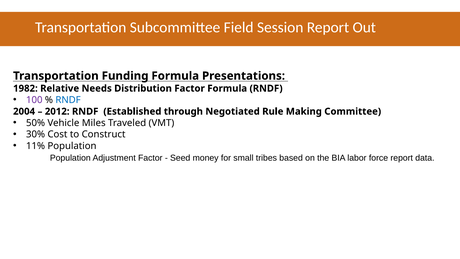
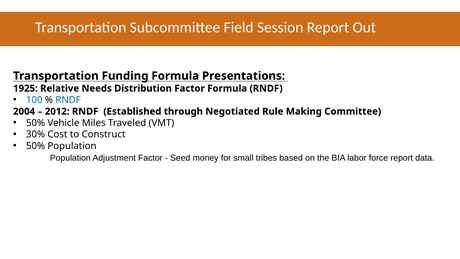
1982: 1982 -> 1925
100 colour: purple -> blue
11% at (36, 146): 11% -> 50%
